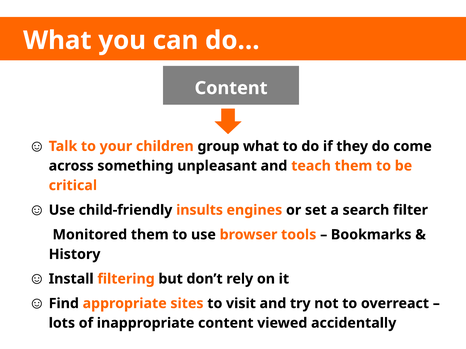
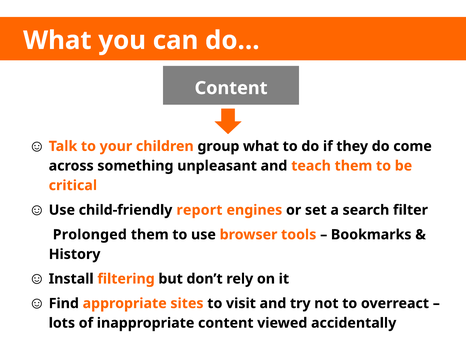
insults: insults -> report
Monitored: Monitored -> Prolonged
